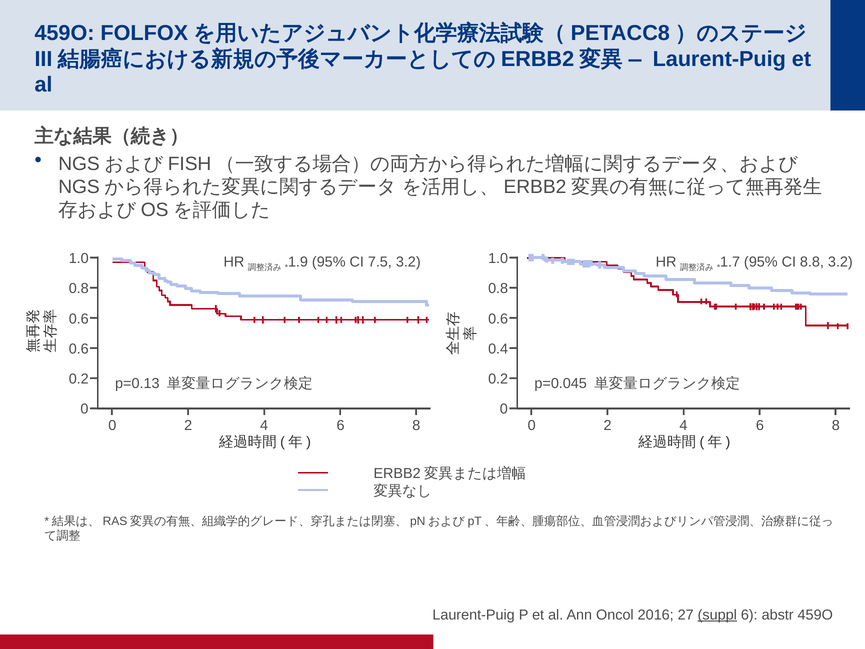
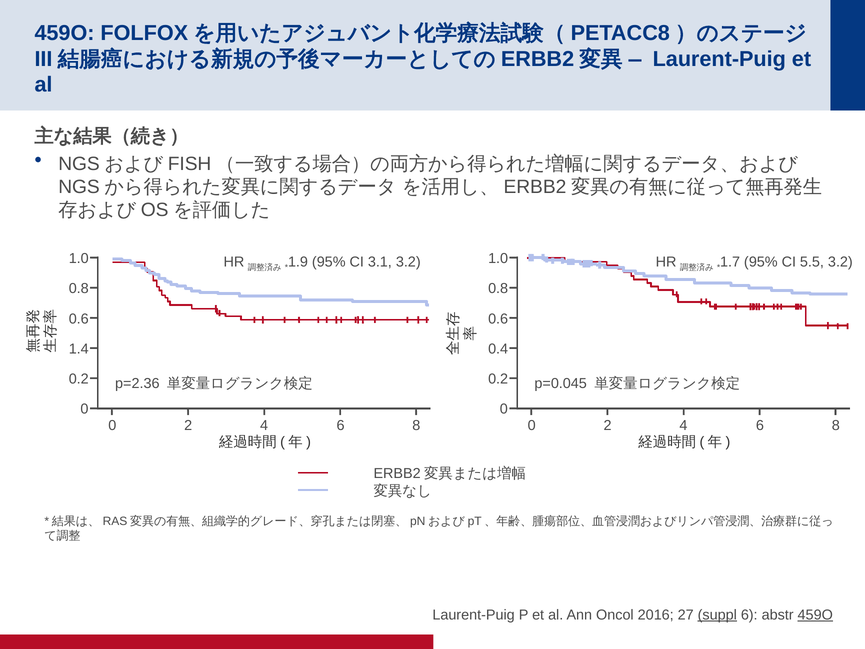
7.5: 7.5 -> 3.1
8.8: 8.8 -> 5.5
0.6 at (79, 349): 0.6 -> 1.4
p=0.13: p=0.13 -> p=2.36
459O at (815, 615) underline: none -> present
